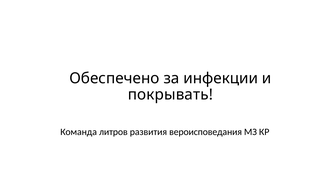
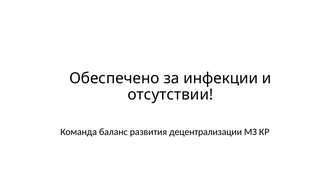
покрывать: покрывать -> отсутствии
литров: литров -> баланс
вероисповедания: вероисповедания -> децентрализации
